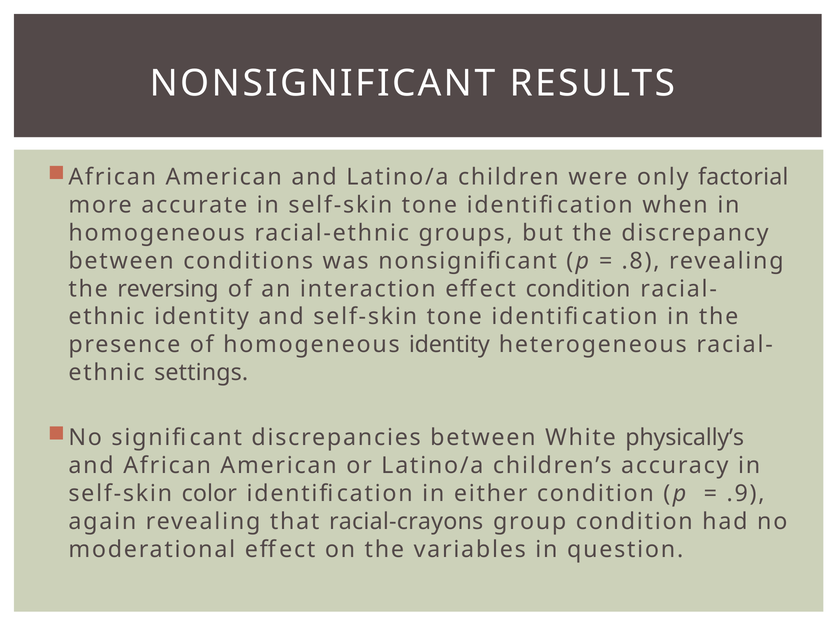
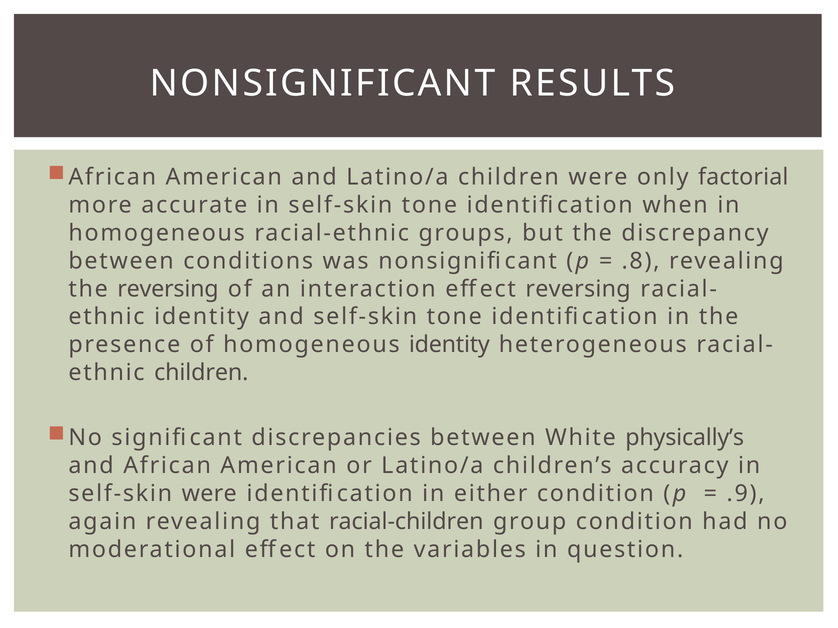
effect condition: condition -> reversing
settings at (201, 373): settings -> children
self-skin color: color -> were
racial-crayons: racial-crayons -> racial-children
